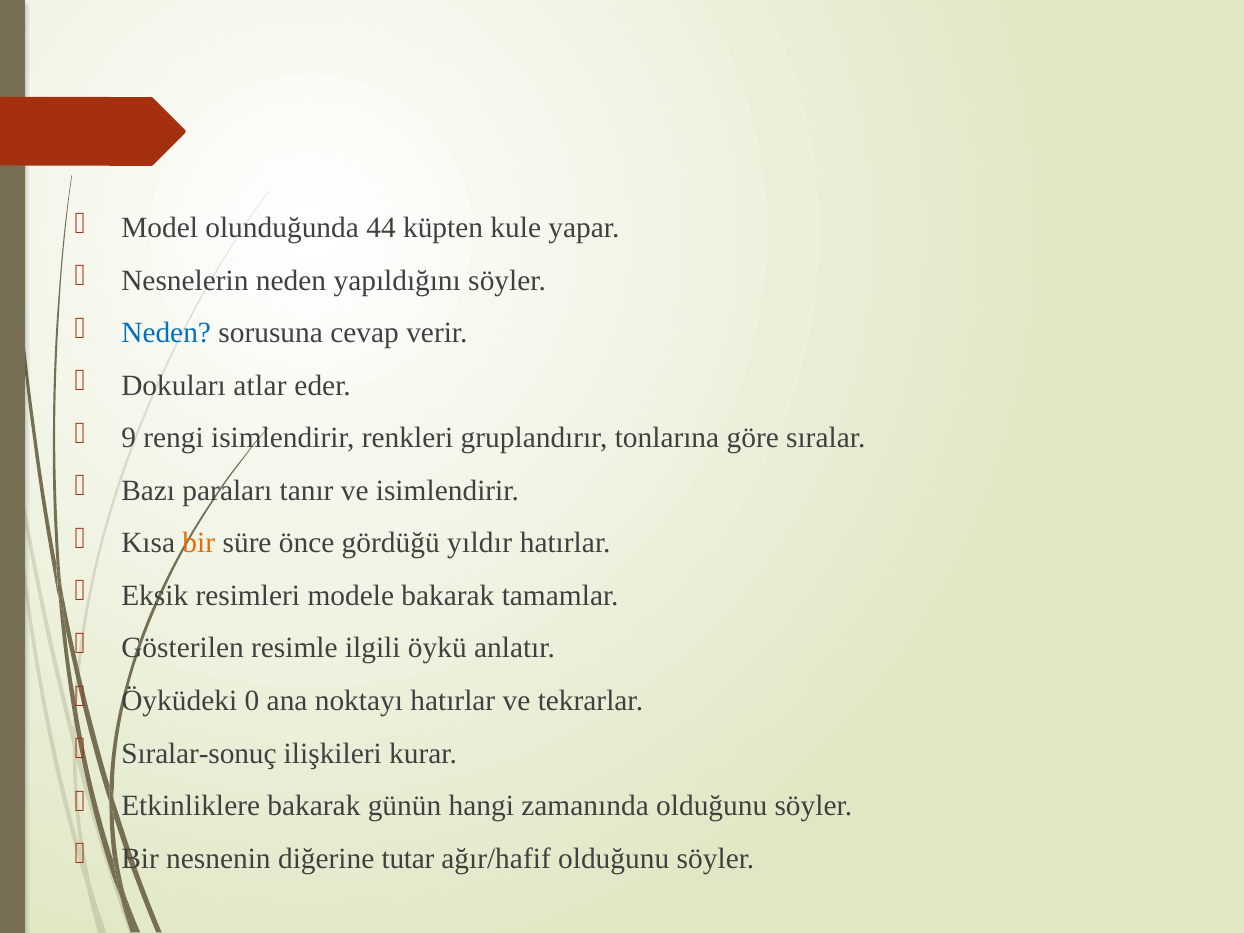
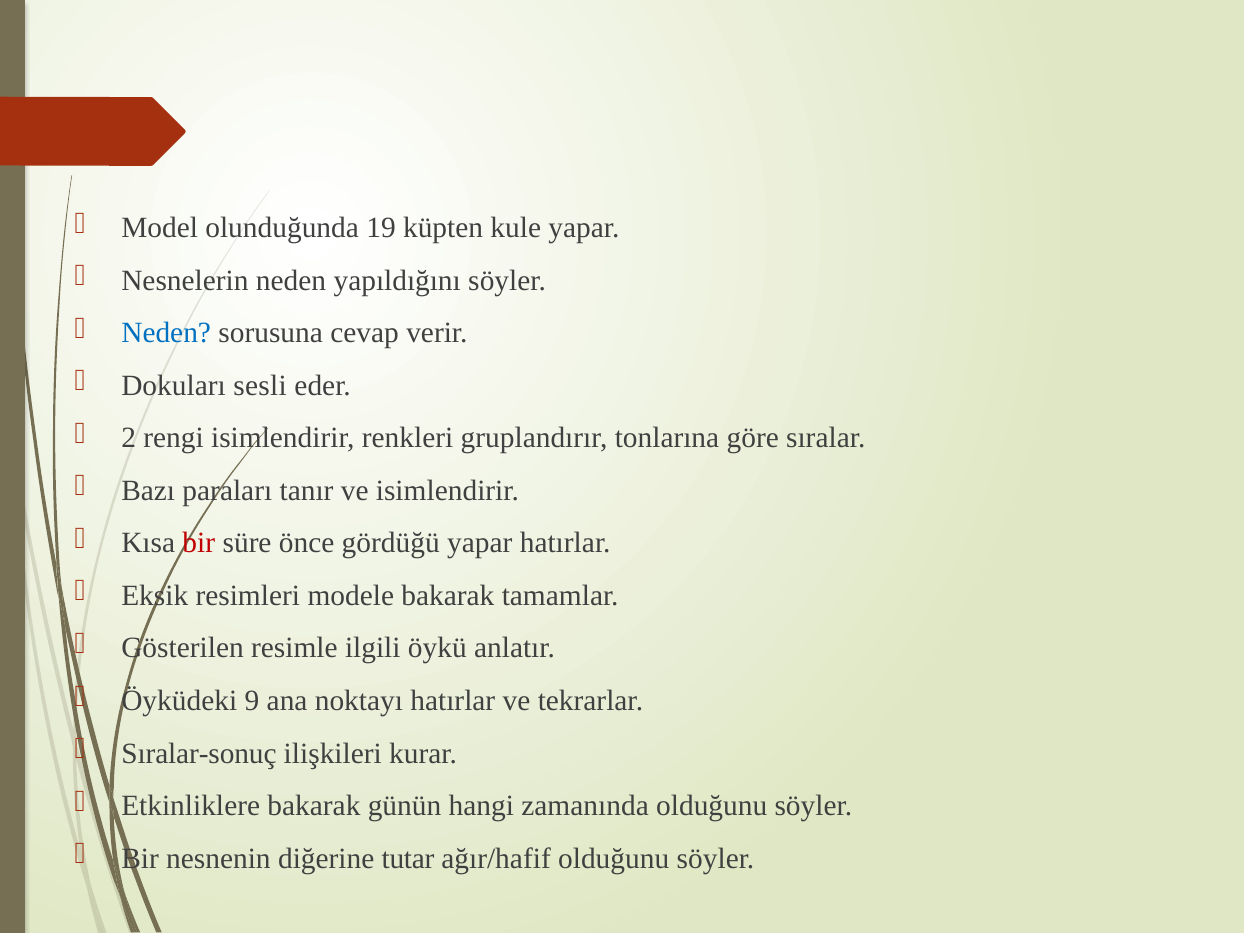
44: 44 -> 19
atlar: atlar -> sesli
9: 9 -> 2
bir at (199, 543) colour: orange -> red
gördüğü yıldır: yıldır -> yapar
0: 0 -> 9
